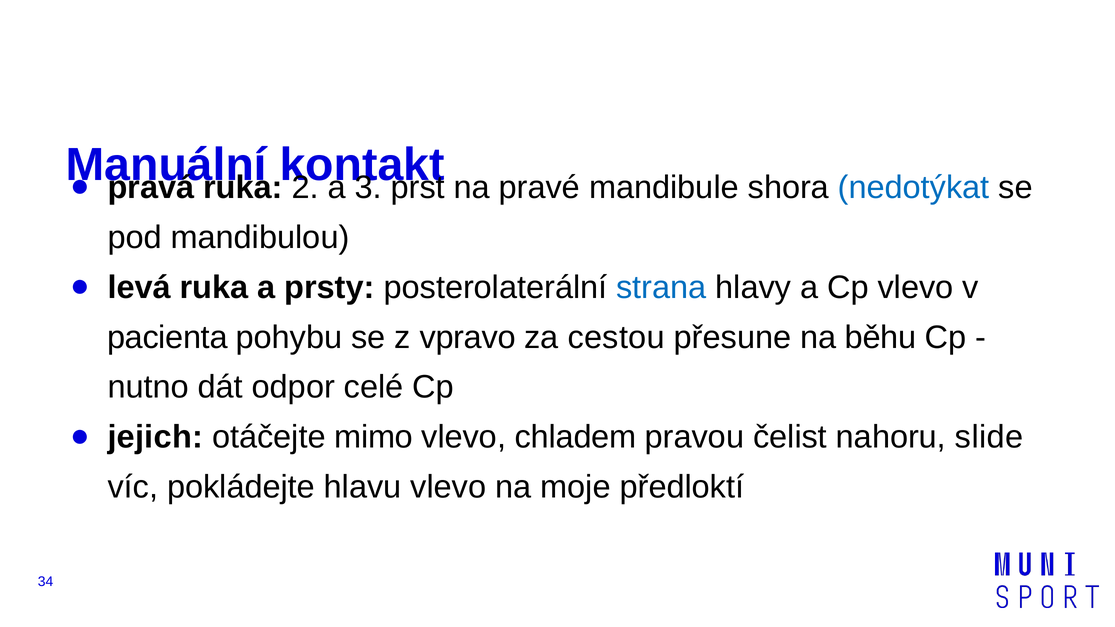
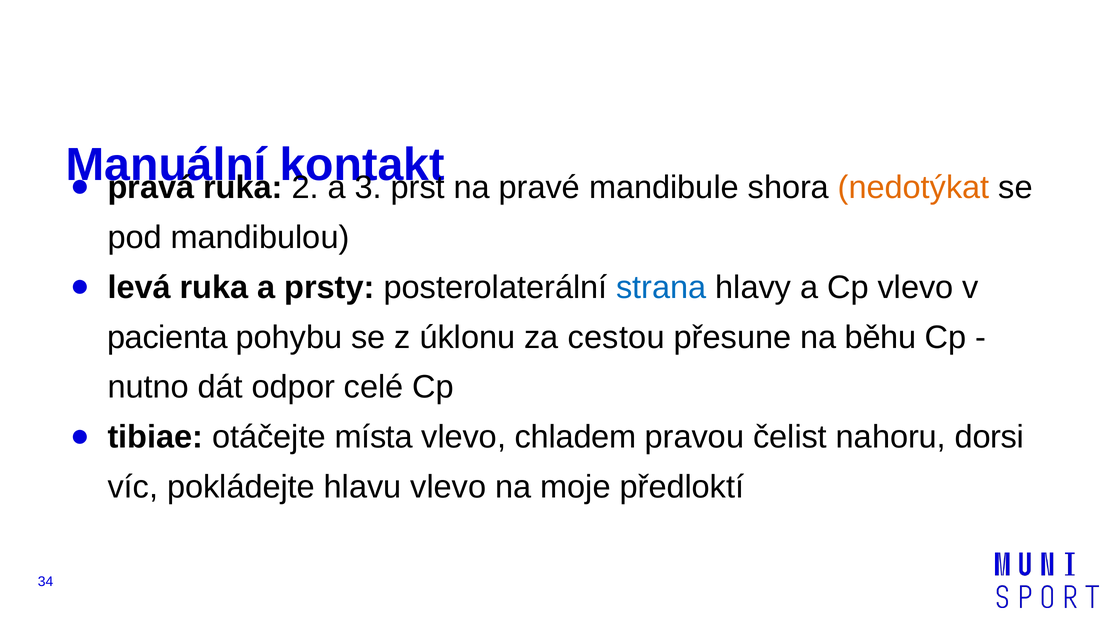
nedotýkat colour: blue -> orange
vpravo: vpravo -> úklonu
jejich: jejich -> tibiae
mimo: mimo -> místa
slide: slide -> dorsi
